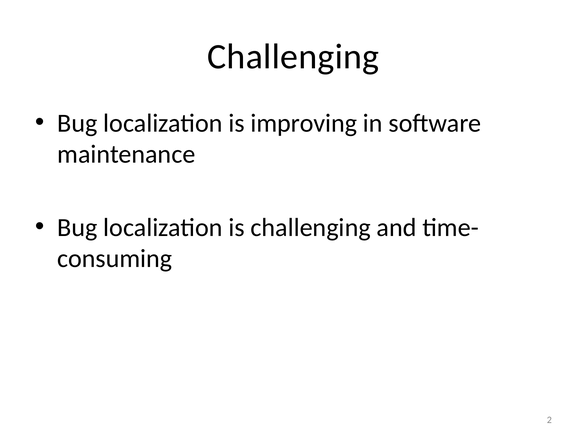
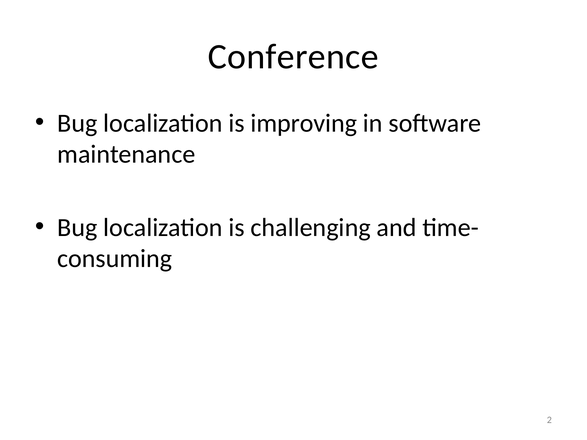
Challenging at (293, 57): Challenging -> Conference
